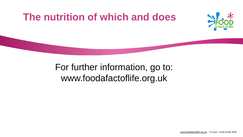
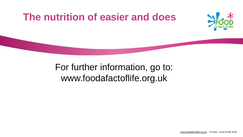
which: which -> easier
